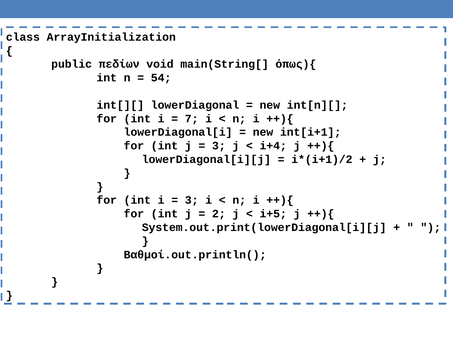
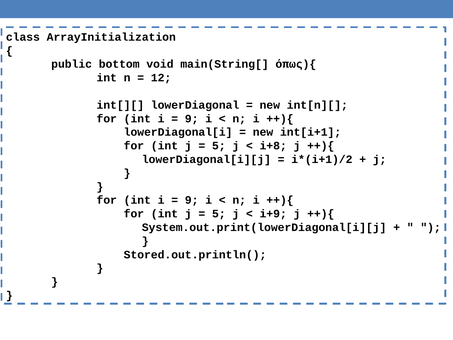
πεδίων: πεδίων -> bottom
54: 54 -> 12
7 at (192, 119): 7 -> 9
3 at (219, 146): 3 -> 5
i+4: i+4 -> i+8
3 at (192, 200): 3 -> 9
2 at (219, 214): 2 -> 5
i+5: i+5 -> i+9
Βαθμοί.out.println(: Βαθμοί.out.println( -> Stored.out.println(
